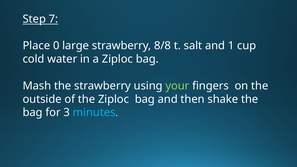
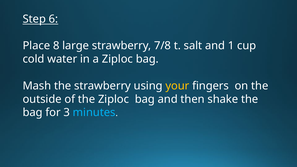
7: 7 -> 6
0: 0 -> 8
8/8: 8/8 -> 7/8
your colour: light green -> yellow
